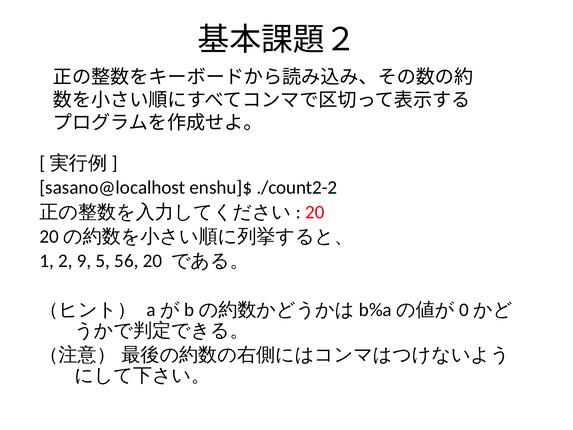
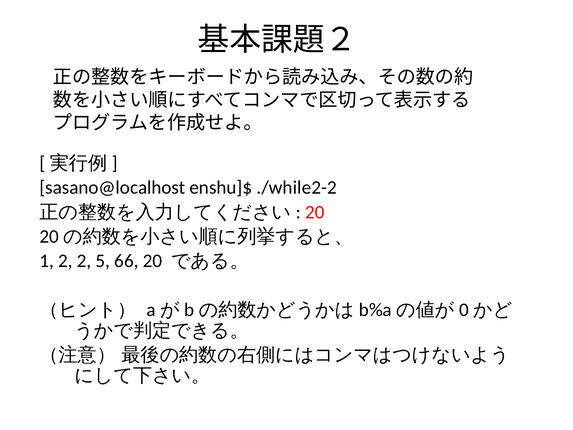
./count2-2: ./count2-2 -> ./while2-2
2 9: 9 -> 2
56: 56 -> 66
